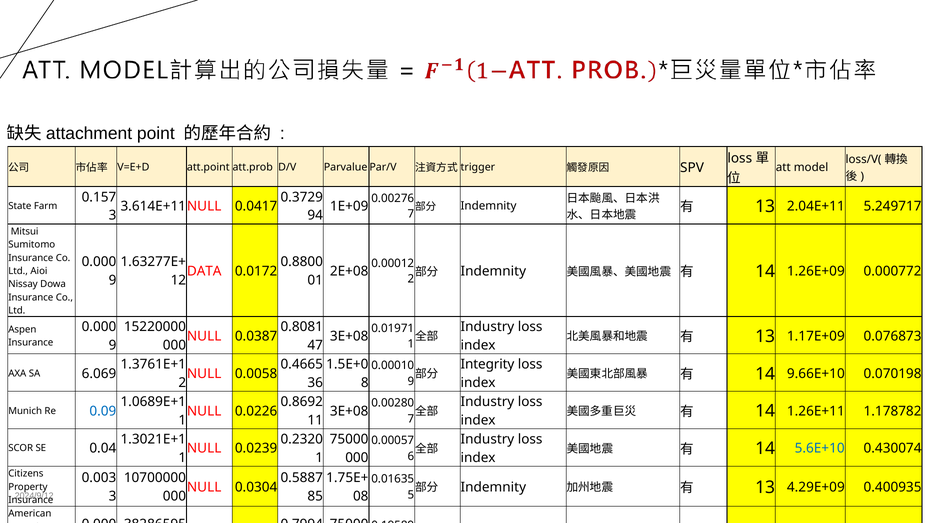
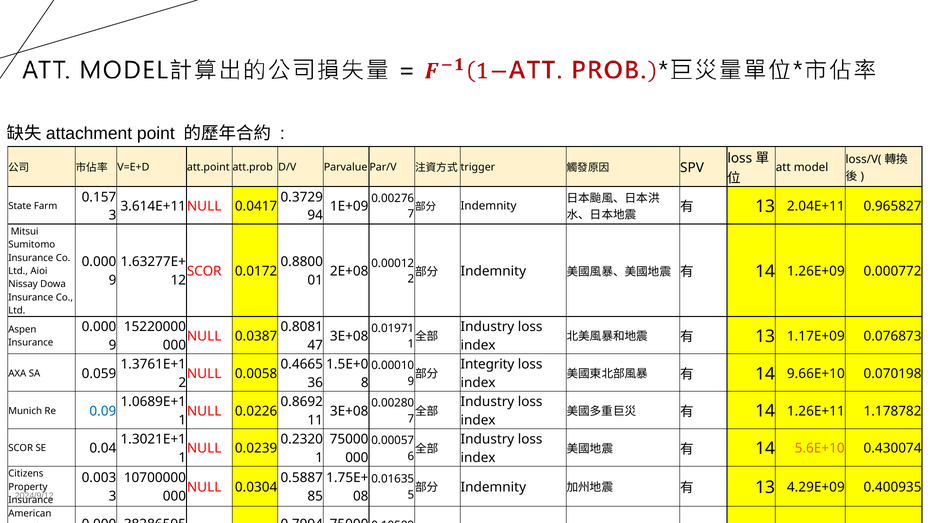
5.249717: 5.249717 -> 0.965827
DATA at (204, 271): DATA -> SCOR
6.069: 6.069 -> 0.059
5.6E+10 colour: blue -> orange
